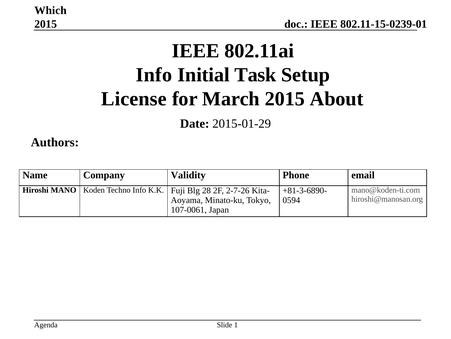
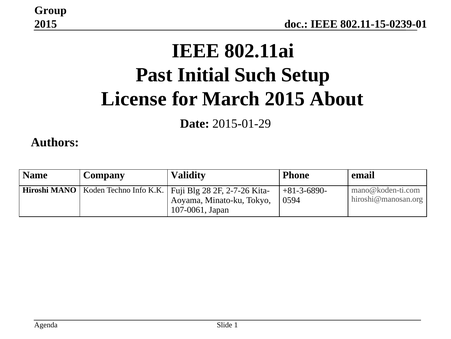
Which: Which -> Group
Info at (154, 75): Info -> Past
Task: Task -> Such
